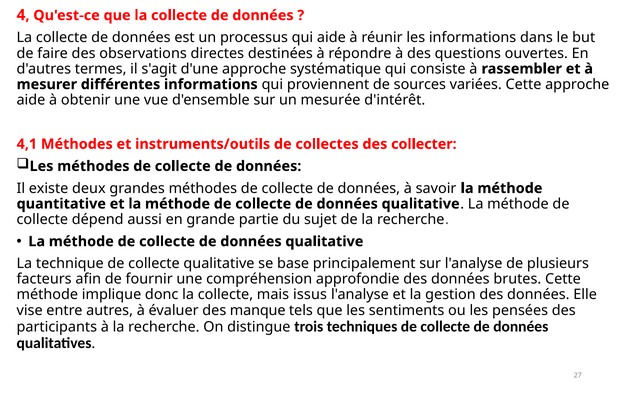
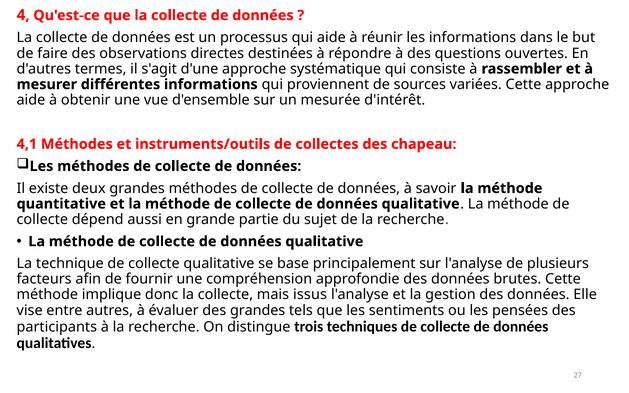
collecter: collecter -> chapeau
des manque: manque -> grandes
